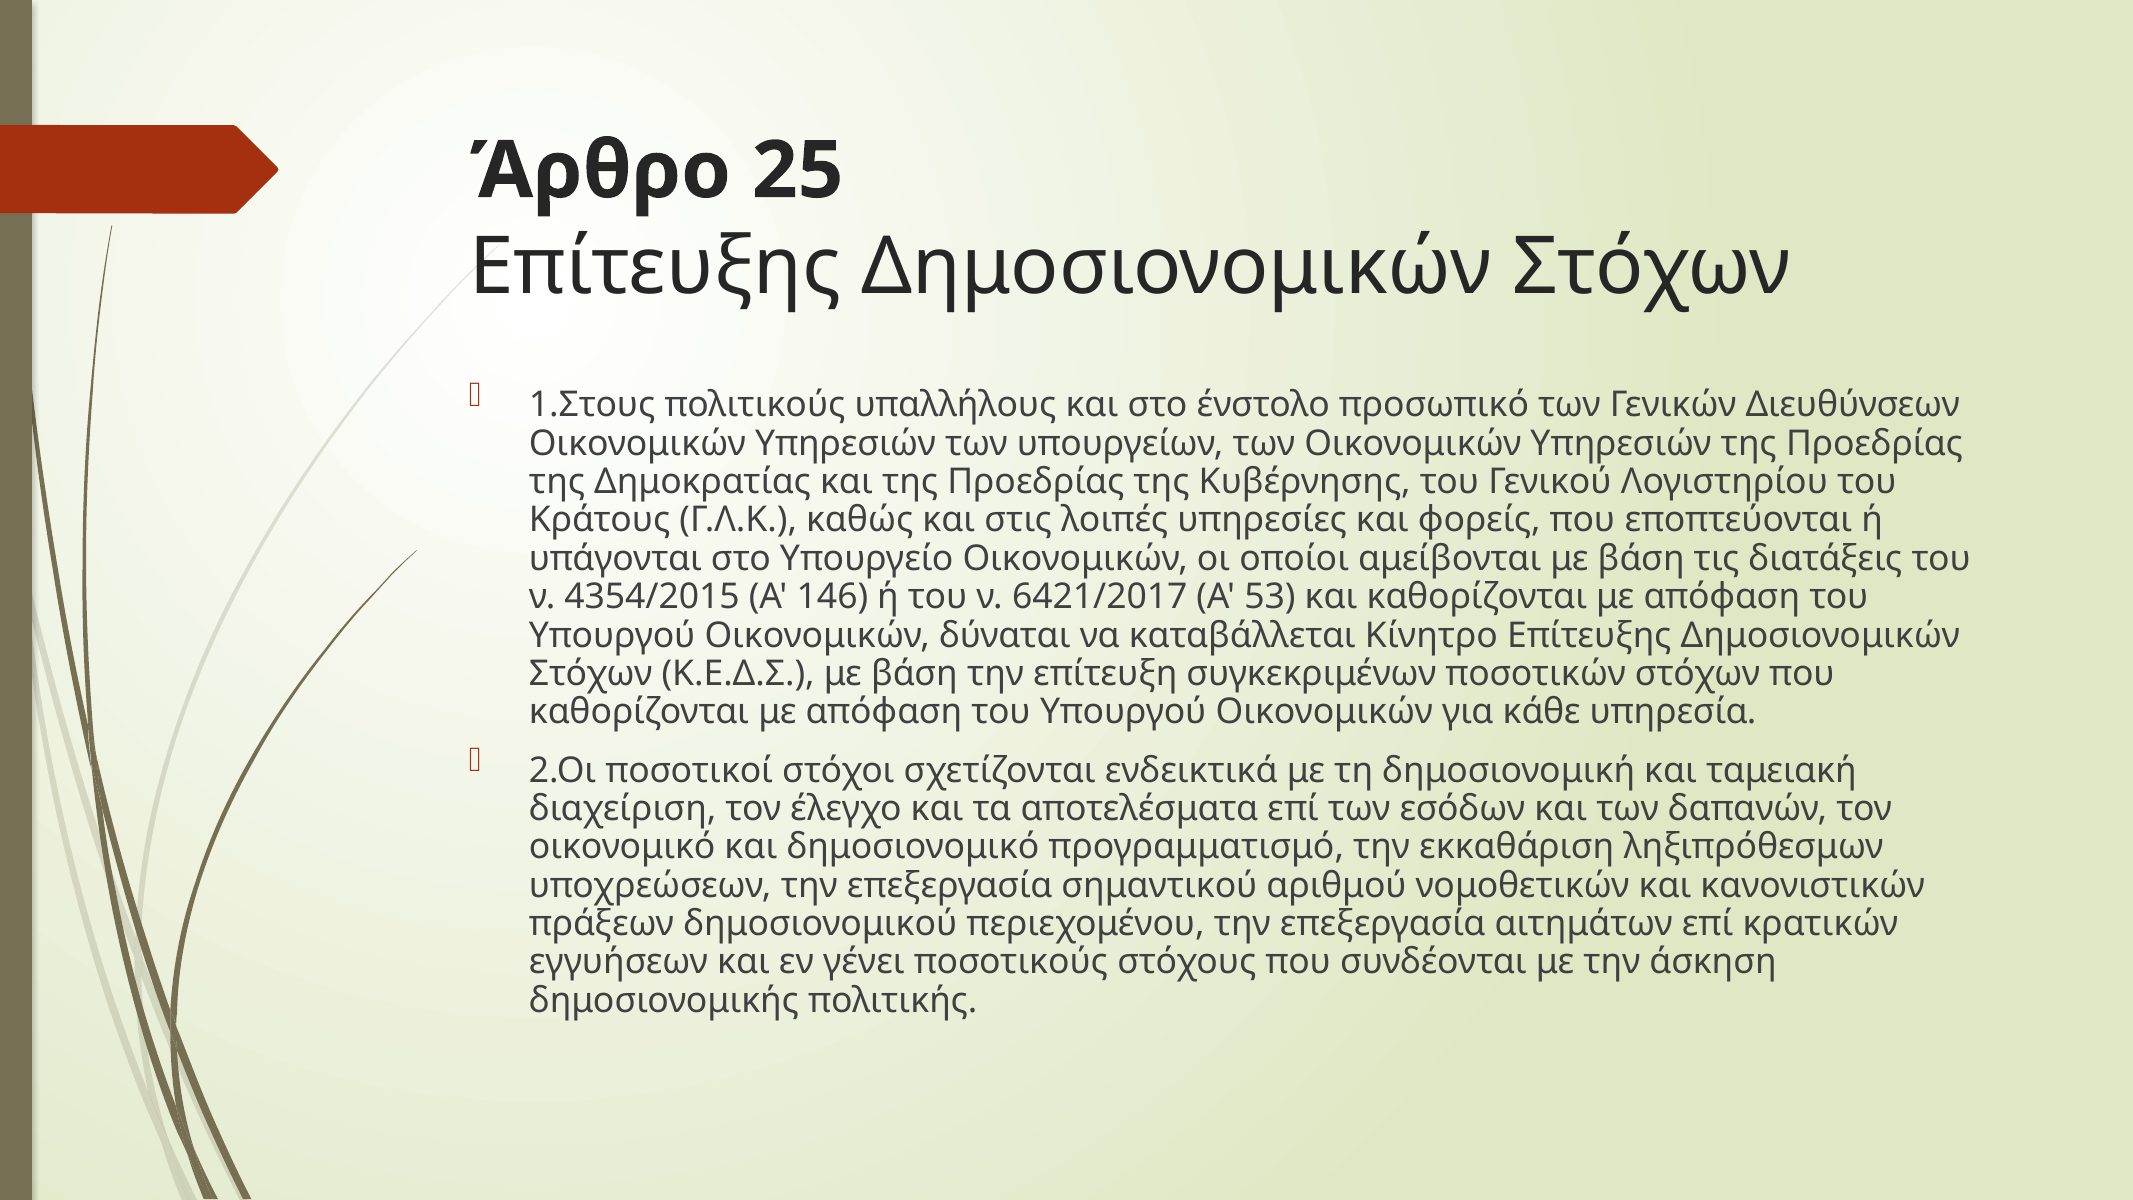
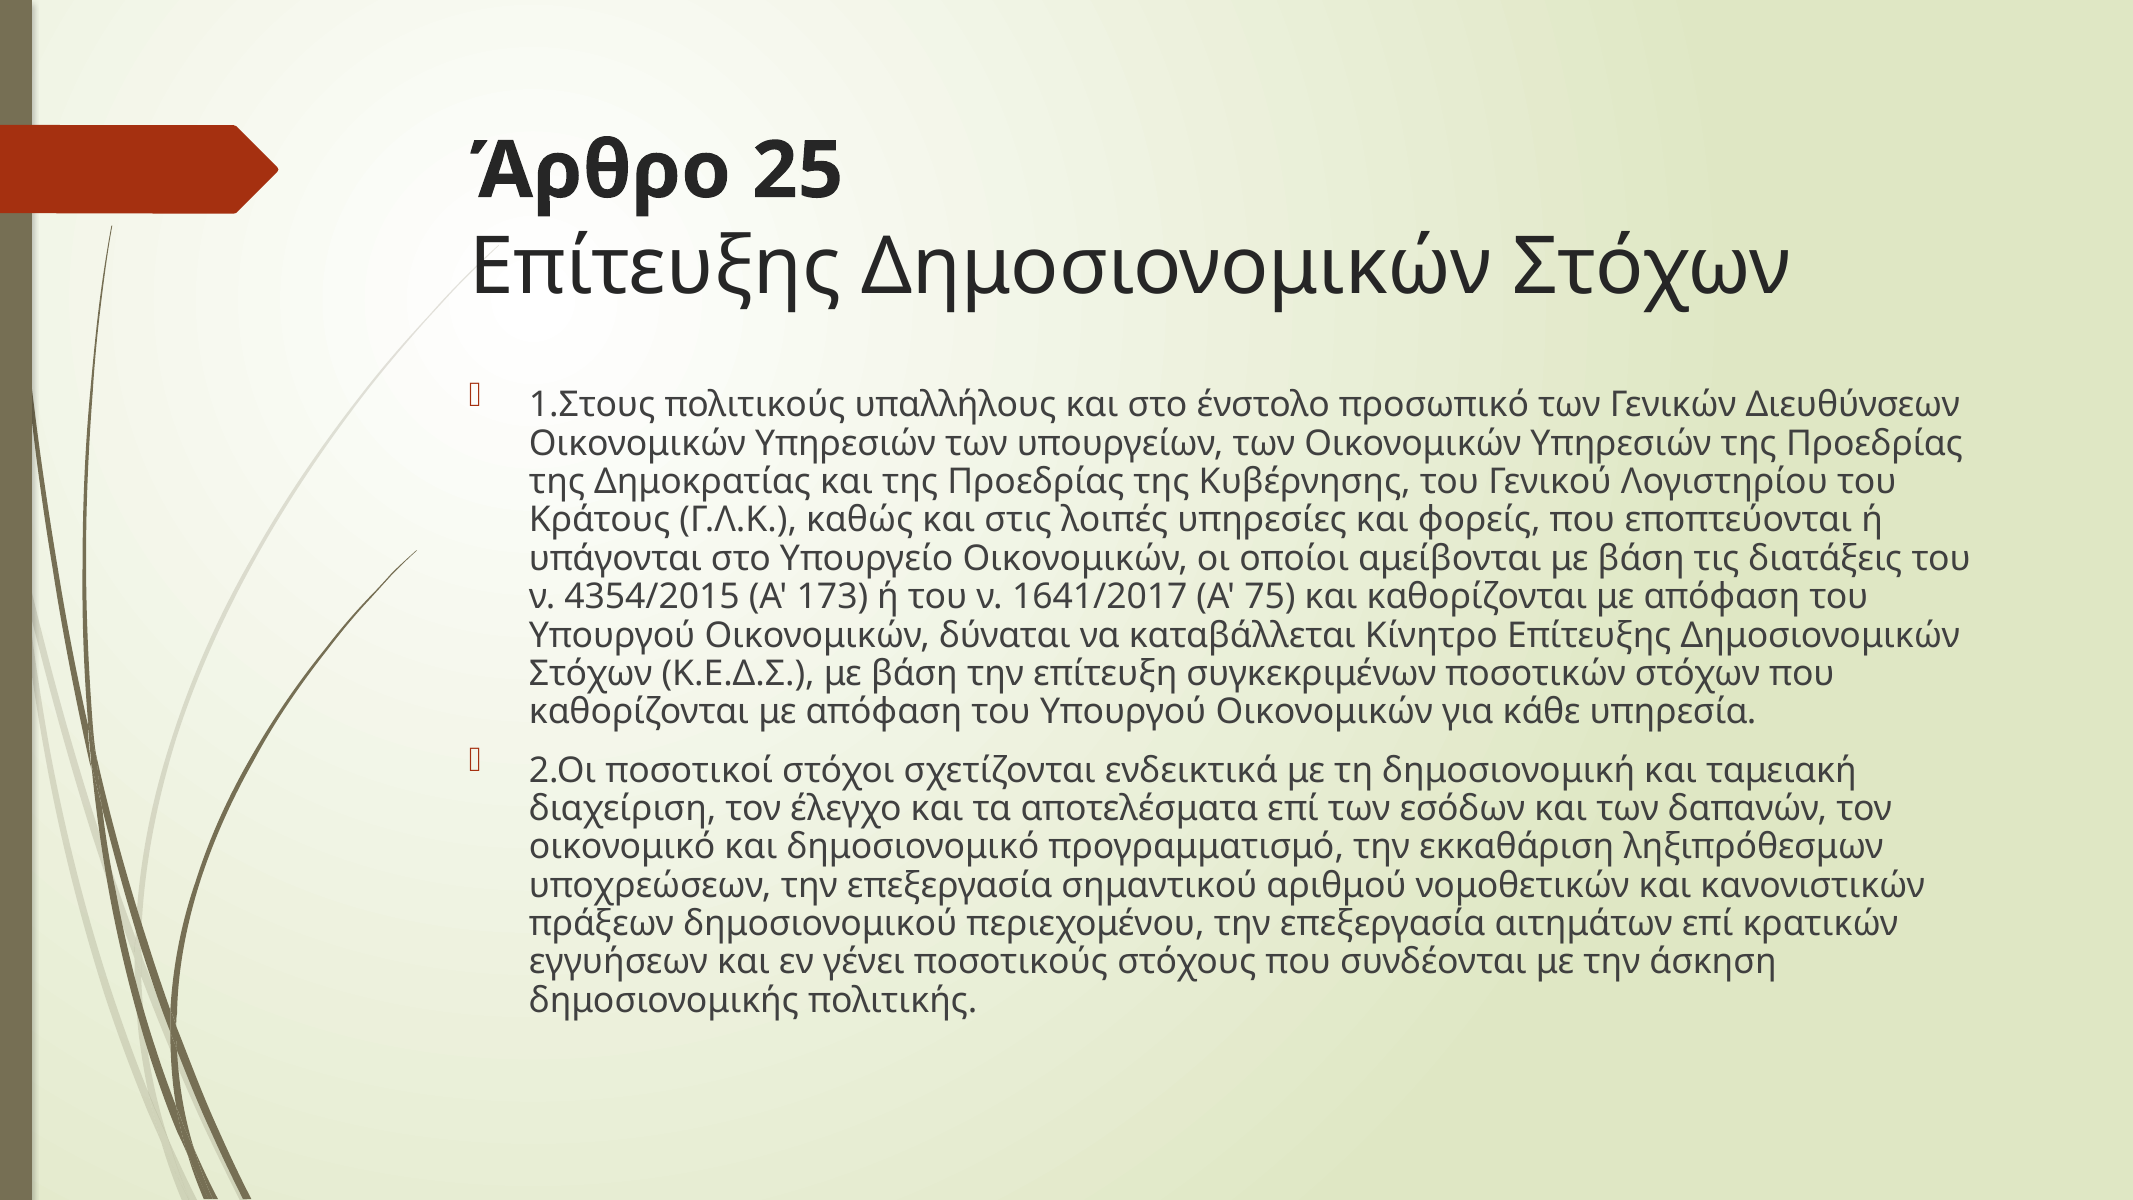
146: 146 -> 173
6421/2017: 6421/2017 -> 1641/2017
53: 53 -> 75
